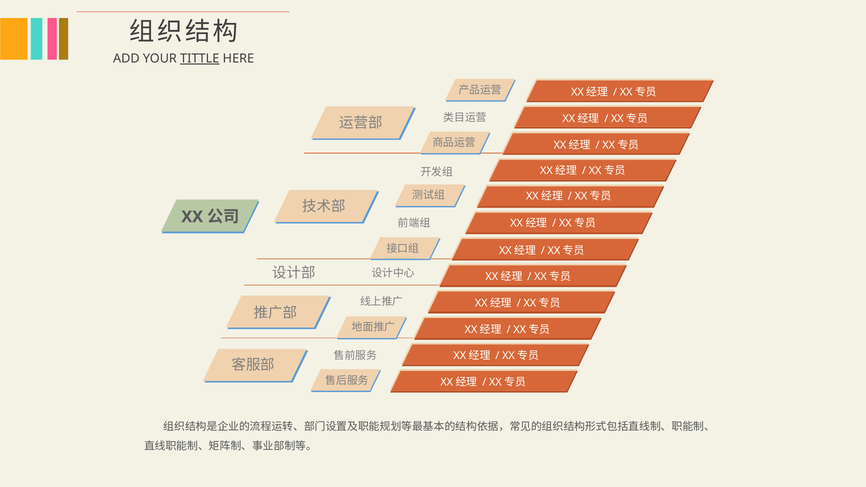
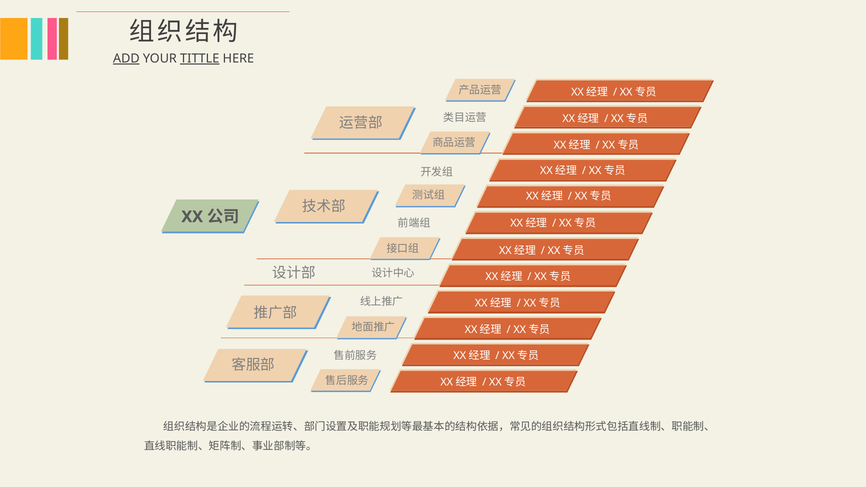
ADD underline: none -> present
